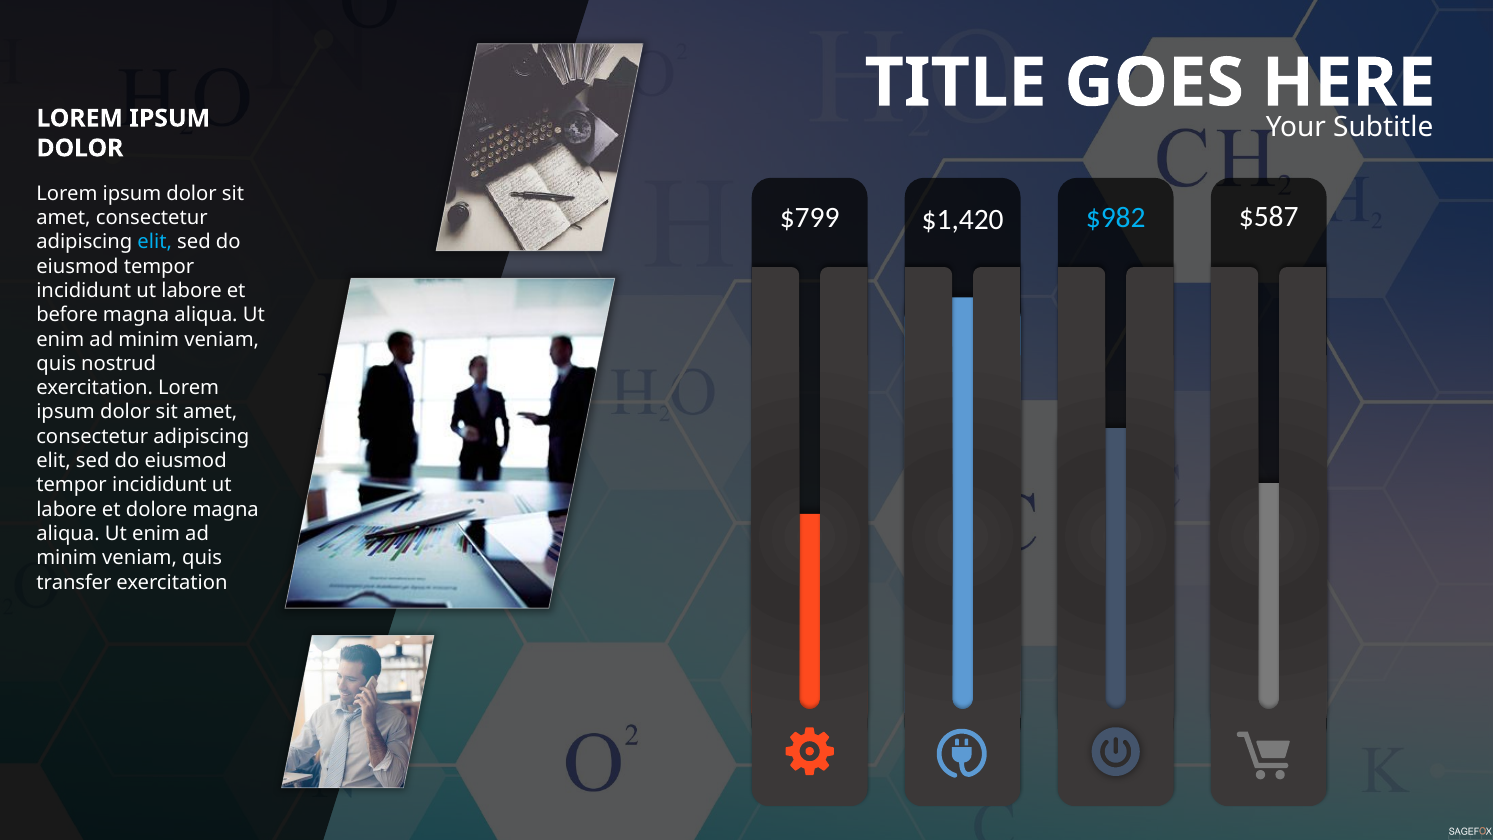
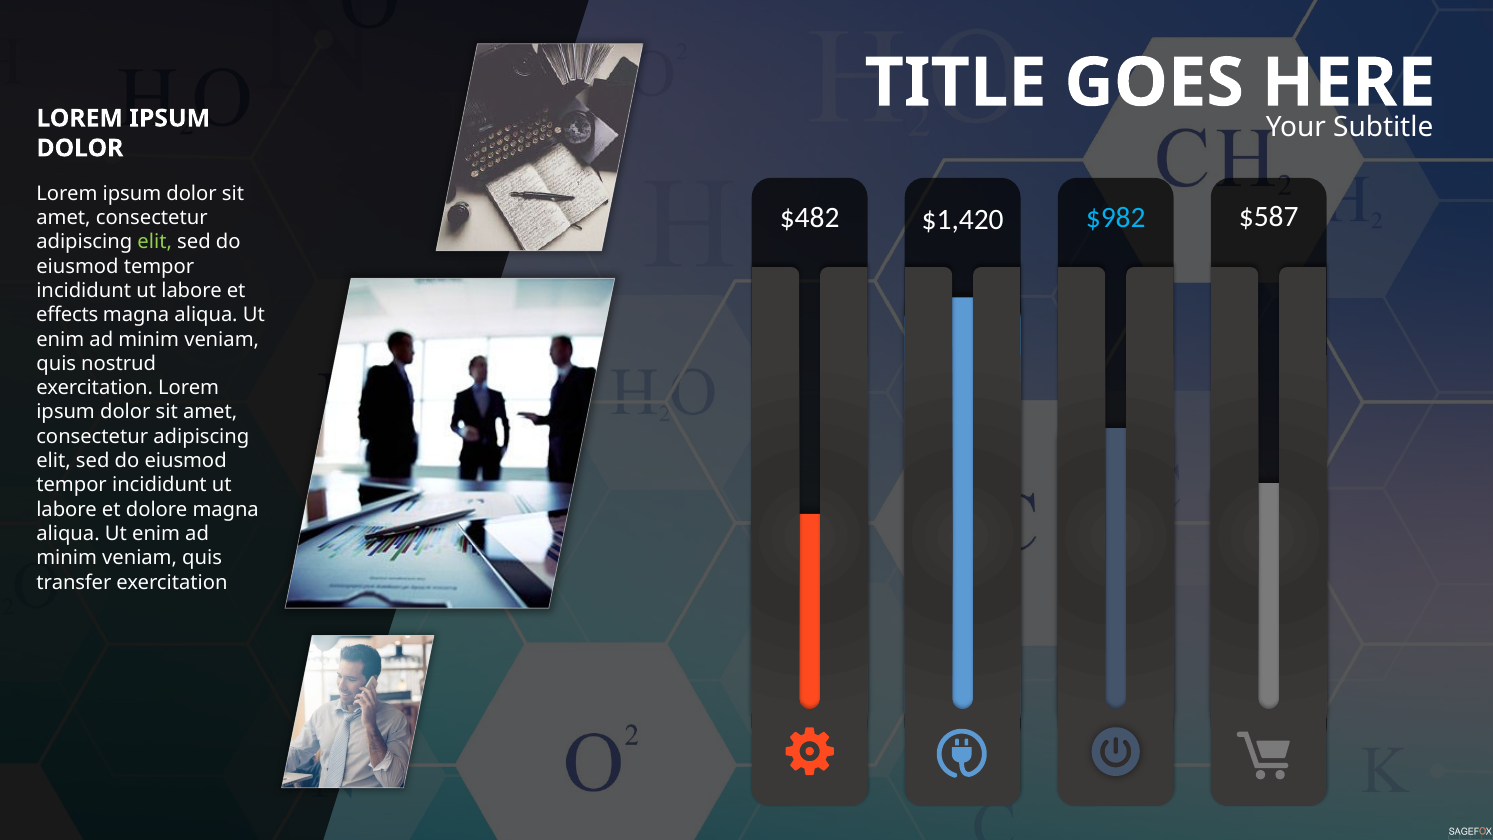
$799: $799 -> $482
elit at (155, 242) colour: light blue -> light green
before: before -> effects
